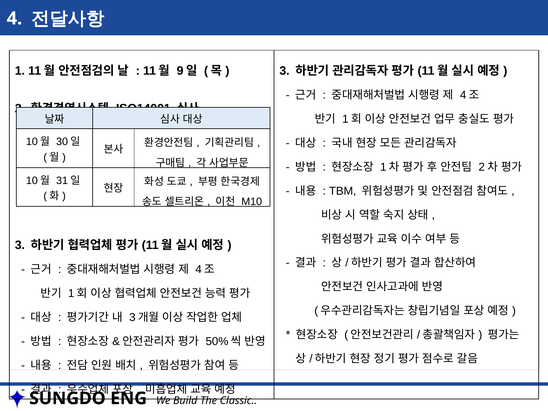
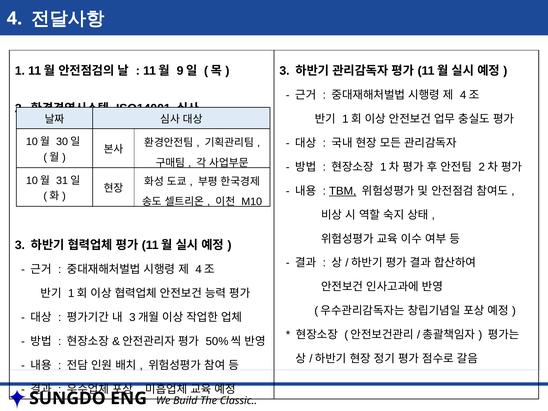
TBM underline: none -> present
